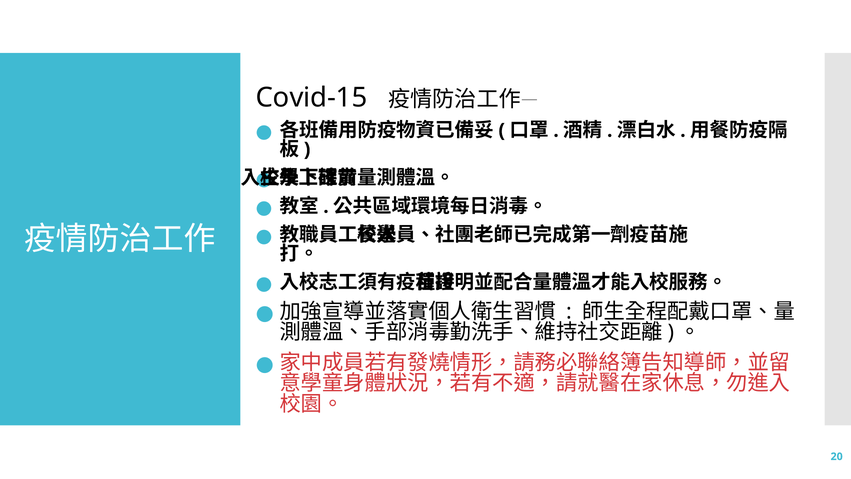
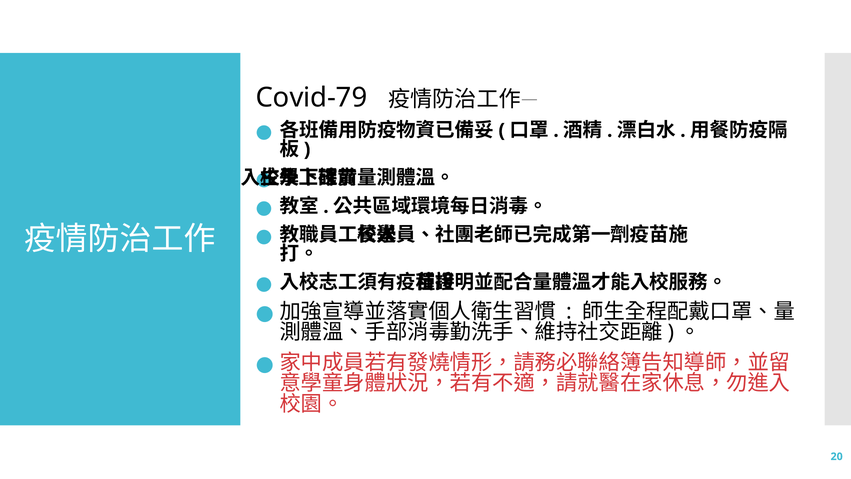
Covid-15: Covid-15 -> Covid-79
